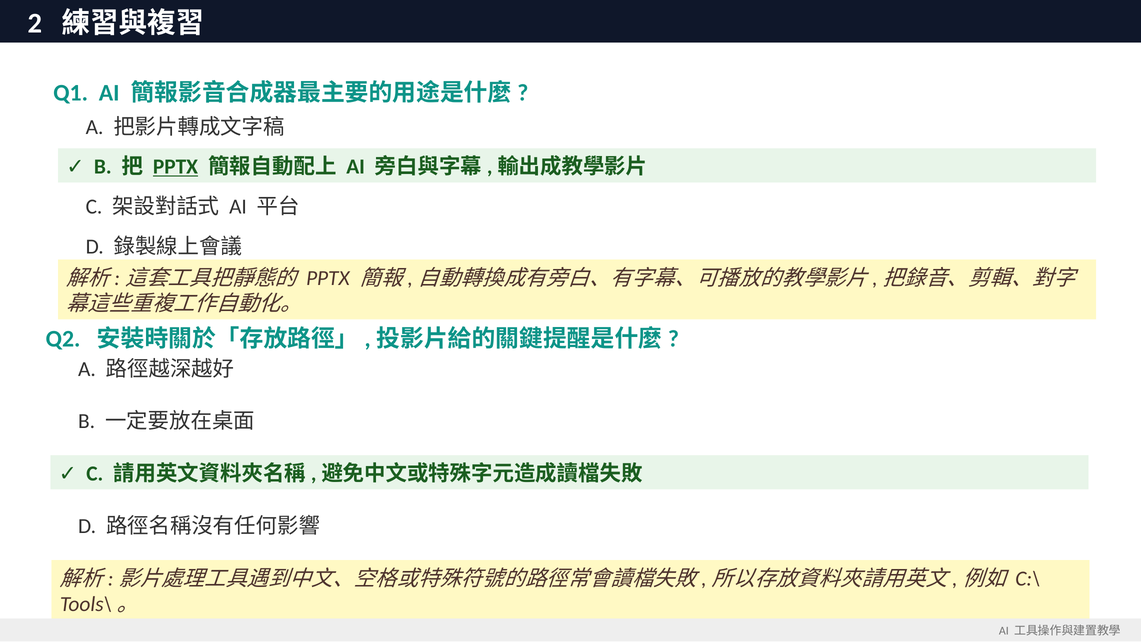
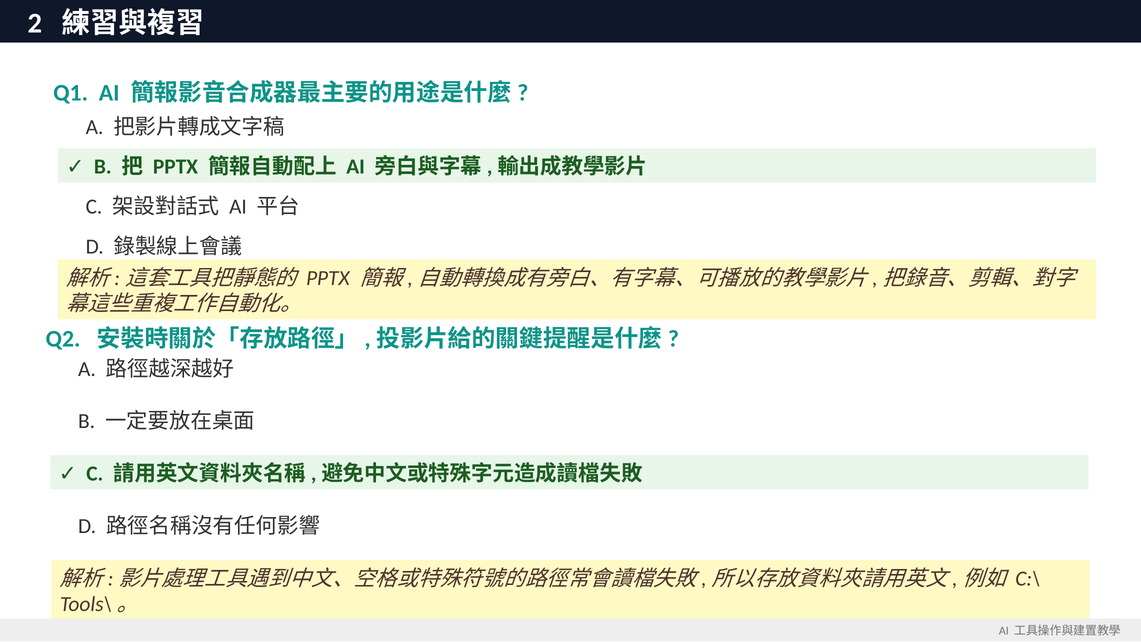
PPTX at (175, 167) underline: present -> none
